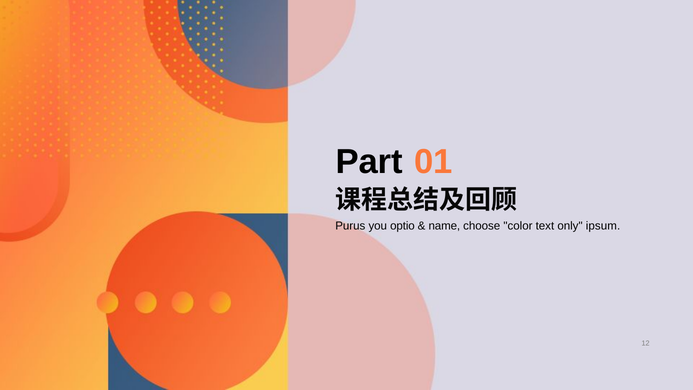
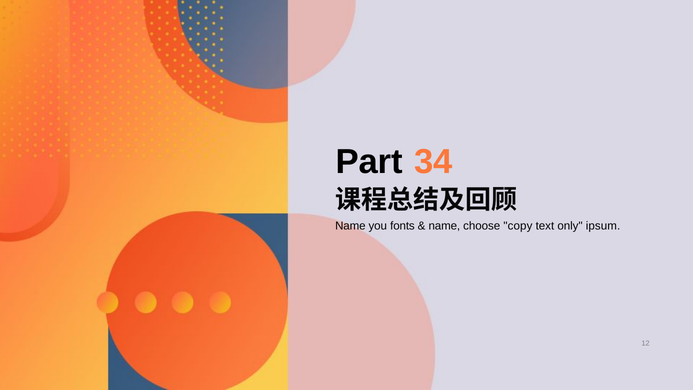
01: 01 -> 34
Purus at (350, 226): Purus -> Name
optio: optio -> fonts
color: color -> copy
